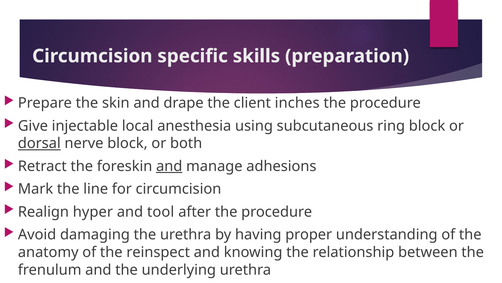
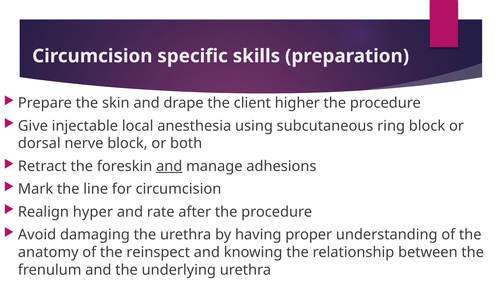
inches: inches -> higher
dorsal underline: present -> none
tool: tool -> rate
